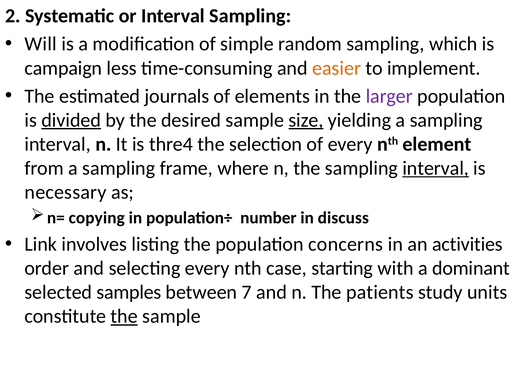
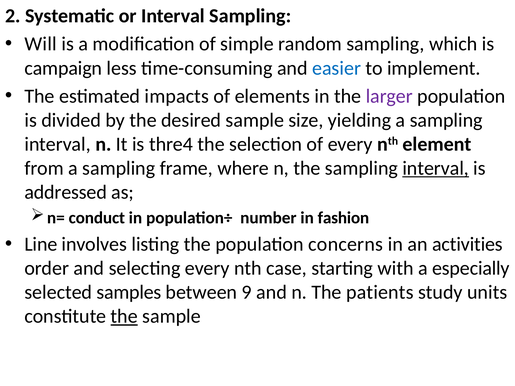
easier colour: orange -> blue
journals: journals -> impacts
divided underline: present -> none
size underline: present -> none
necessary: necessary -> addressed
copying: copying -> conduct
discuss: discuss -> fashion
Link: Link -> Line
dominant: dominant -> especially
7: 7 -> 9
